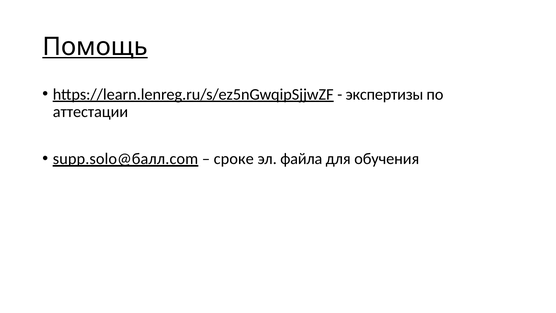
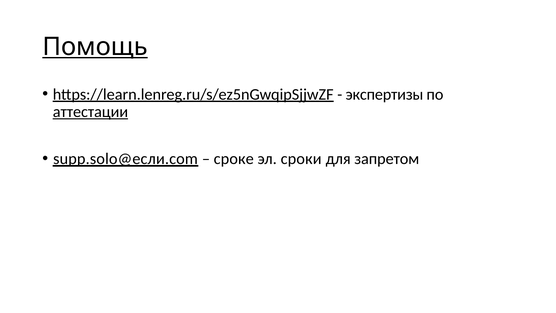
аттестации underline: none -> present
supp.solo@балл.com: supp.solo@балл.com -> supp.solo@если.com
файла: файла -> сроки
обучения: обучения -> запретом
